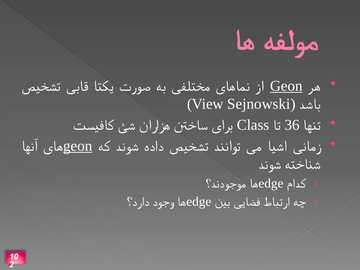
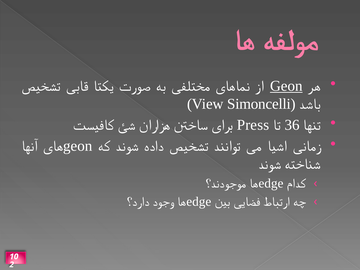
Sejnowski: Sejnowski -> Simoncelli
Class: Class -> Press
geon at (78, 146) underline: present -> none
